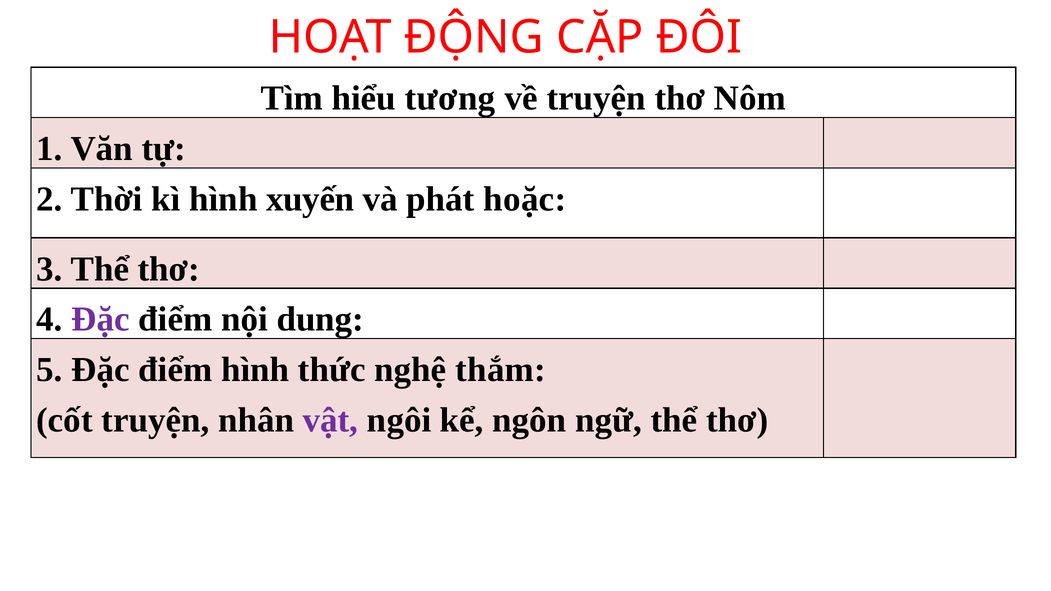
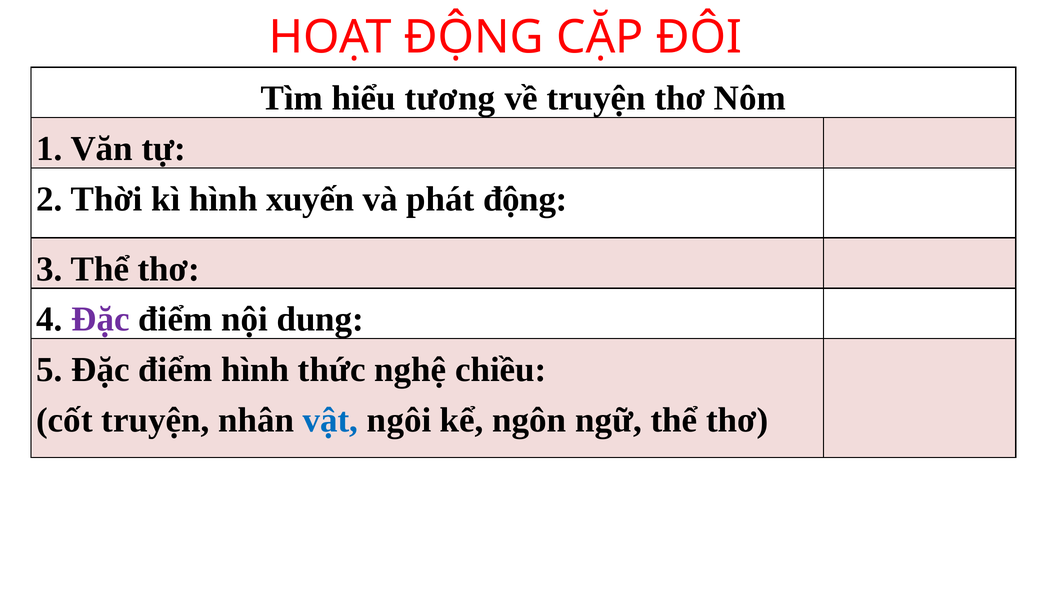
phát hoặc: hoặc -> động
thắm: thắm -> chiều
vật colour: purple -> blue
